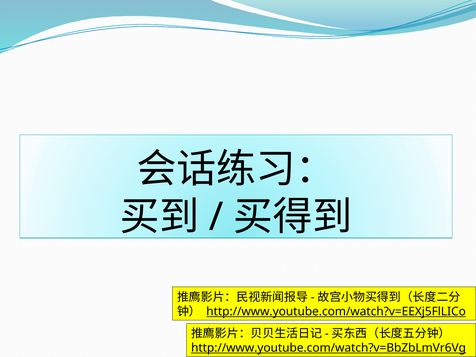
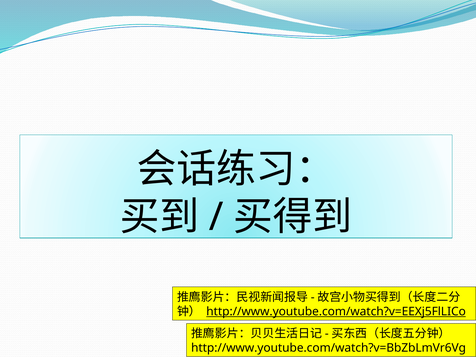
http://www.youtube.com/watch?v=BbZbLmVr6Vg underline: present -> none
